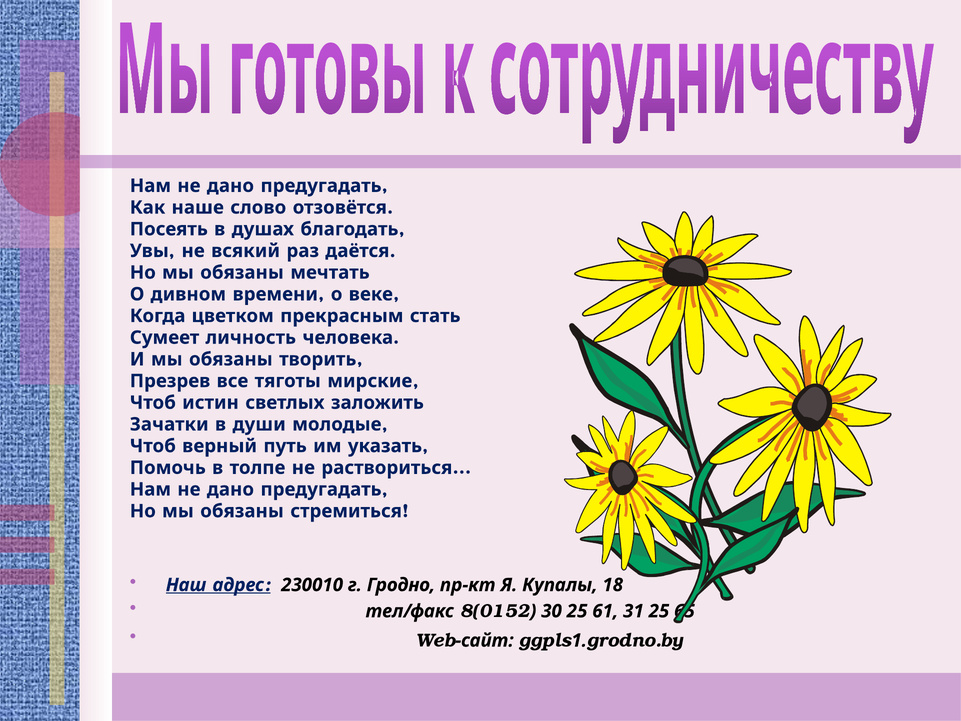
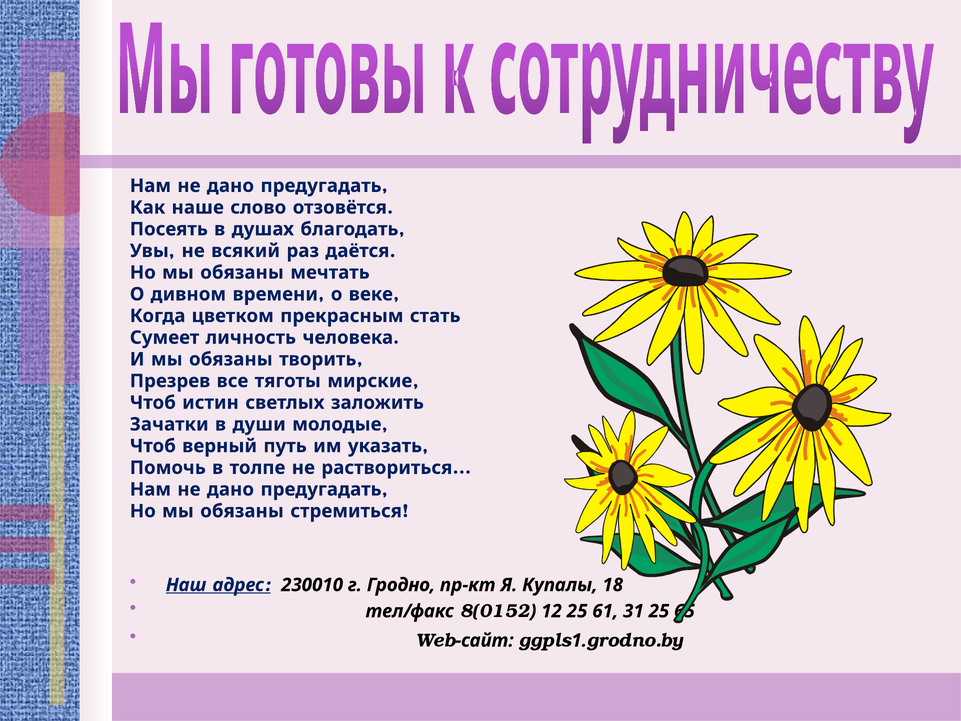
30: 30 -> 12
